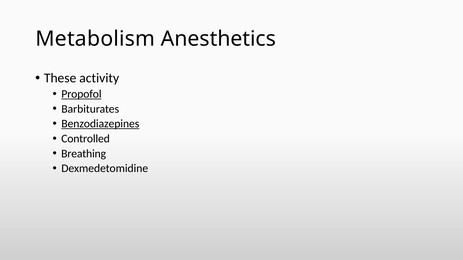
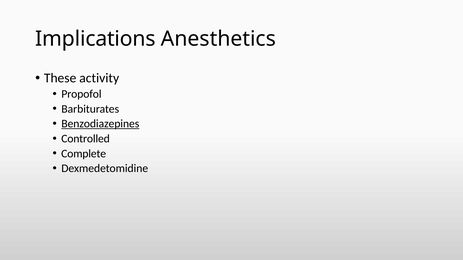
Metabolism: Metabolism -> Implications
Propofol underline: present -> none
Breathing: Breathing -> Complete
